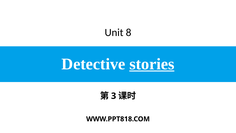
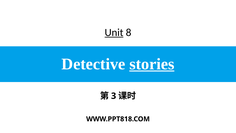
Unit underline: none -> present
